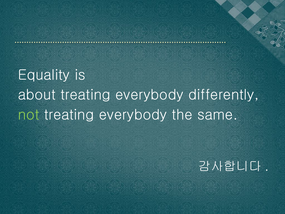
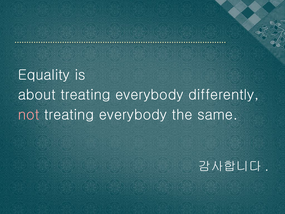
not colour: light green -> pink
